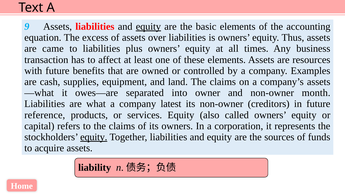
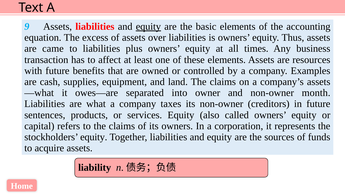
latest: latest -> taxes
reference: reference -> sentences
equity at (94, 137) underline: present -> none
